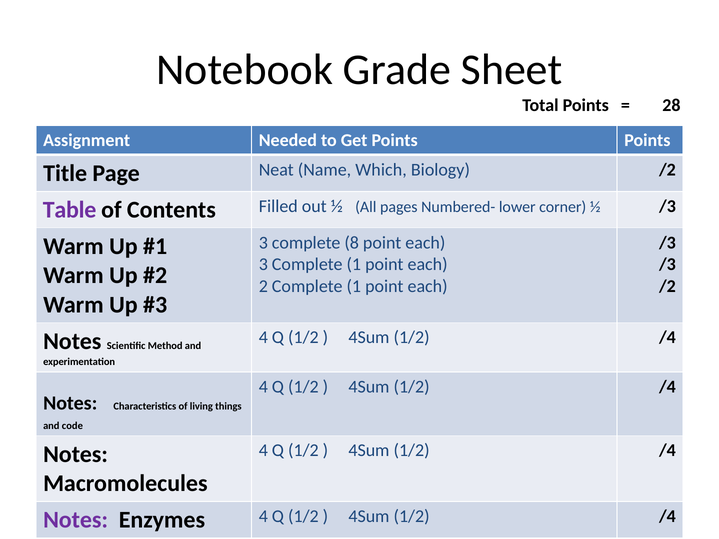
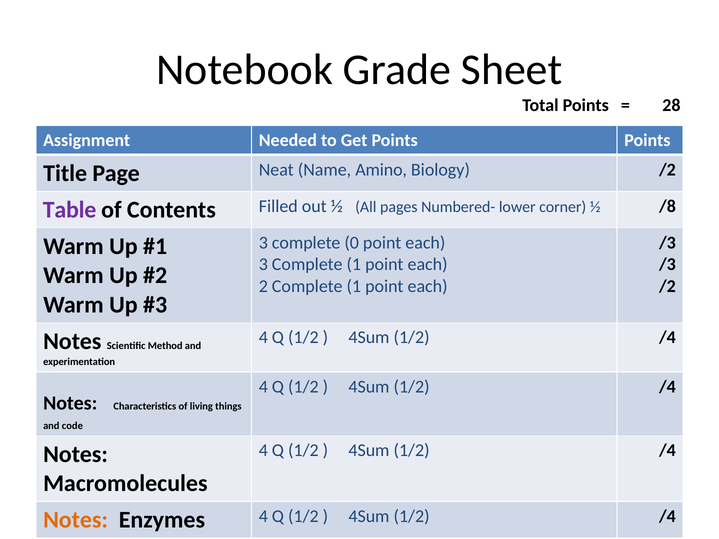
Which: Which -> Amino
½ /3: /3 -> /8
8: 8 -> 0
Notes at (76, 520) colour: purple -> orange
